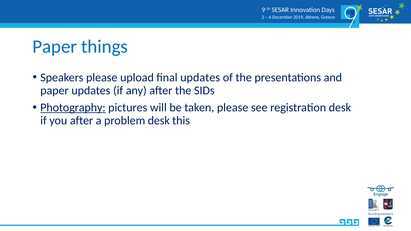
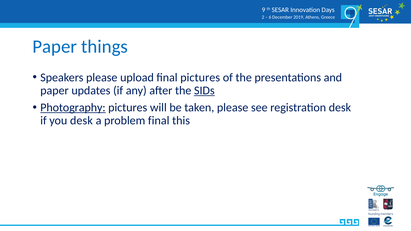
final updates: updates -> pictures
SIDs underline: none -> present
you after: after -> desk
problem desk: desk -> final
